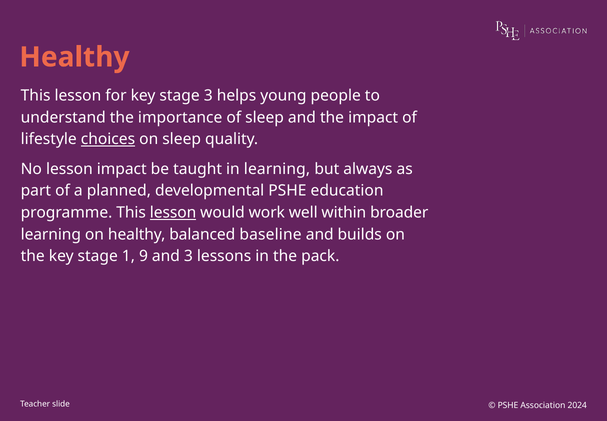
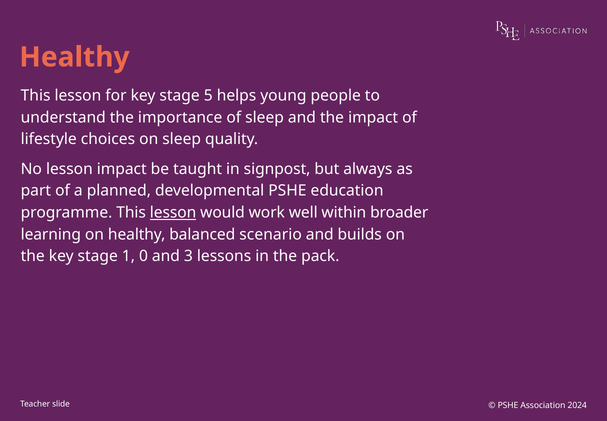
stage 3: 3 -> 5
choices underline: present -> none
in learning: learning -> signpost
baseline: baseline -> scenario
9: 9 -> 0
